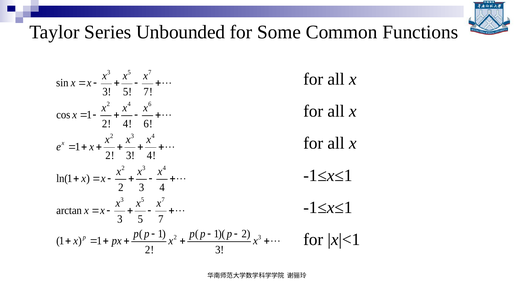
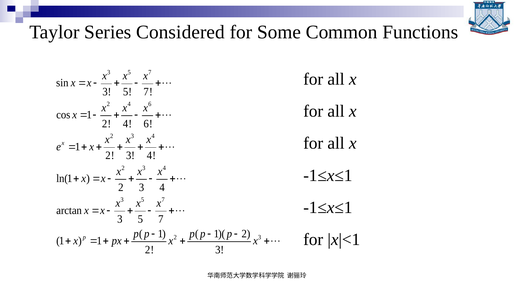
Unbounded: Unbounded -> Considered
